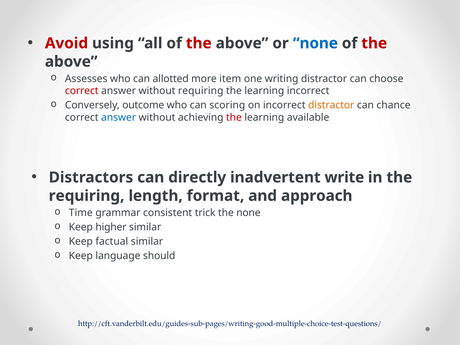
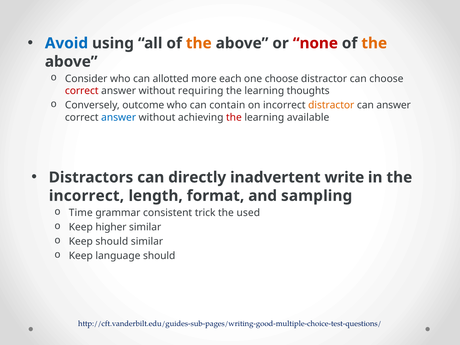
Avoid colour: red -> blue
the at (199, 43) colour: red -> orange
none at (315, 43) colour: blue -> red
the at (374, 43) colour: red -> orange
Assesses: Assesses -> Consider
item: item -> each
one writing: writing -> choose
learning incorrect: incorrect -> thoughts
scoring: scoring -> contain
can chance: chance -> answer
requiring at (87, 196): requiring -> incorrect
approach: approach -> sampling
the none: none -> used
Keep factual: factual -> should
